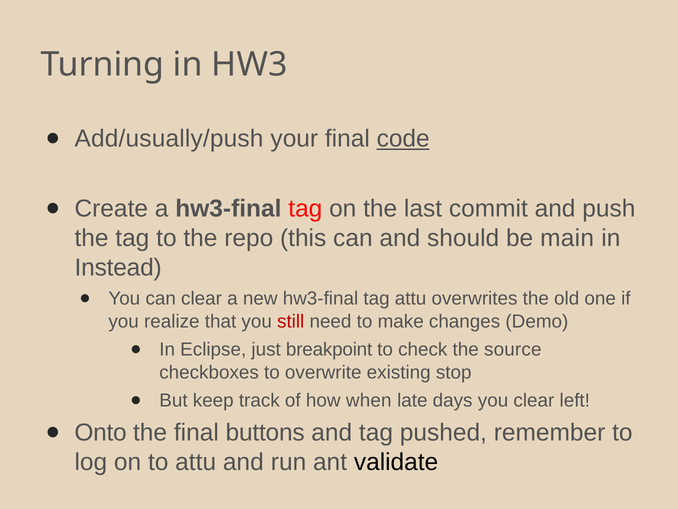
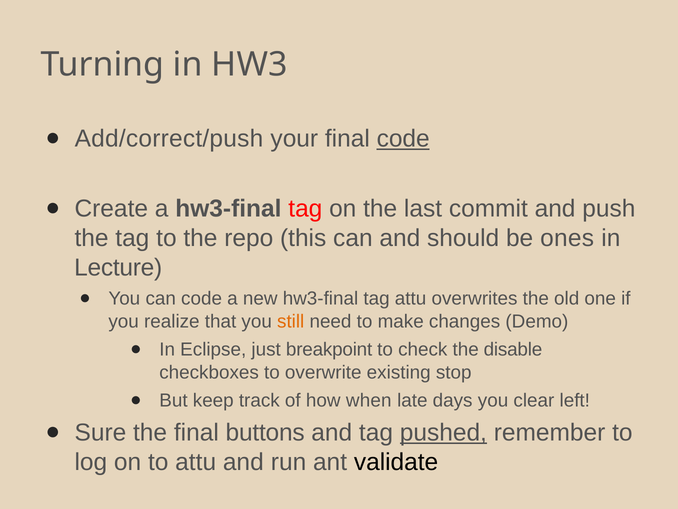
Add/usually/push: Add/usually/push -> Add/correct/push
main: main -> ones
Instead: Instead -> Lecture
can clear: clear -> code
still colour: red -> orange
source: source -> disable
Onto: Onto -> Sure
pushed underline: none -> present
